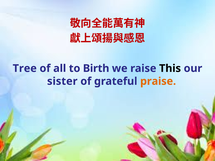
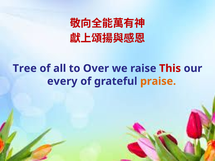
Birth: Birth -> Over
This colour: black -> red
sister: sister -> every
